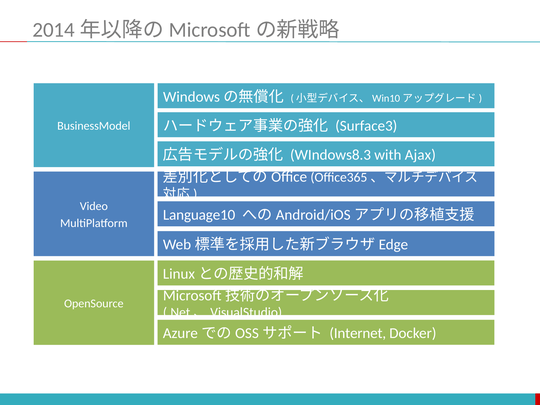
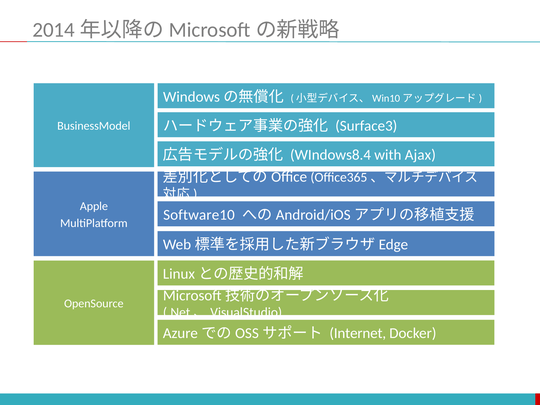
WIndows8.3: WIndows8.3 -> WIndows8.4
Video: Video -> Apple
Language10: Language10 -> Software10
